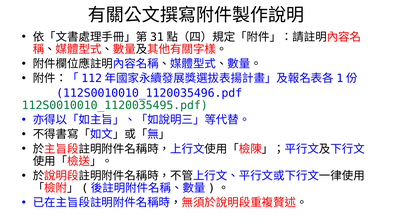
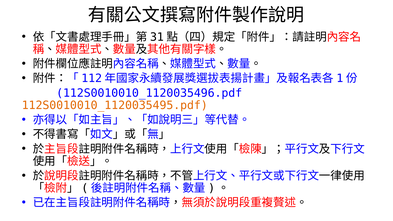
112S0010010_1120035495.pdf colour: green -> orange
